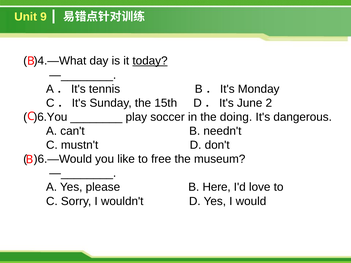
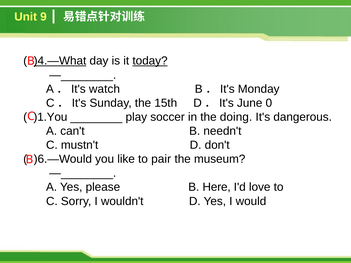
)4.—What underline: none -> present
tennis: tennis -> watch
2: 2 -> 0
)6.You: )6.You -> )1.You
free: free -> pair
